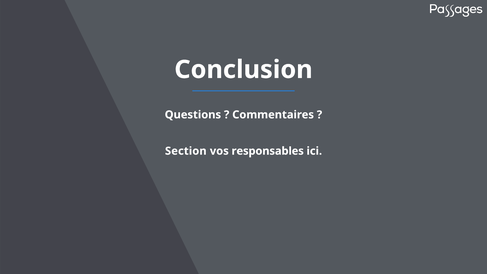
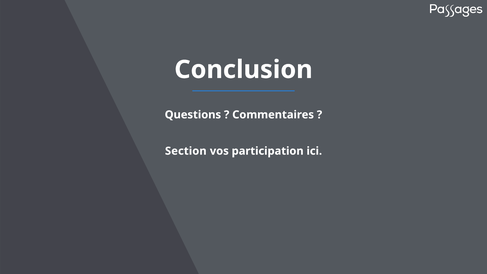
responsables: responsables -> participation
